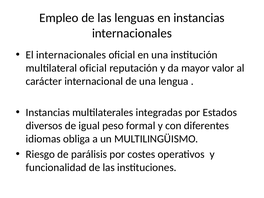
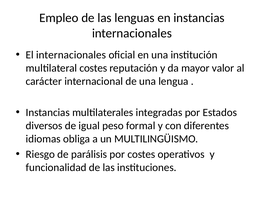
multilateral oficial: oficial -> costes
